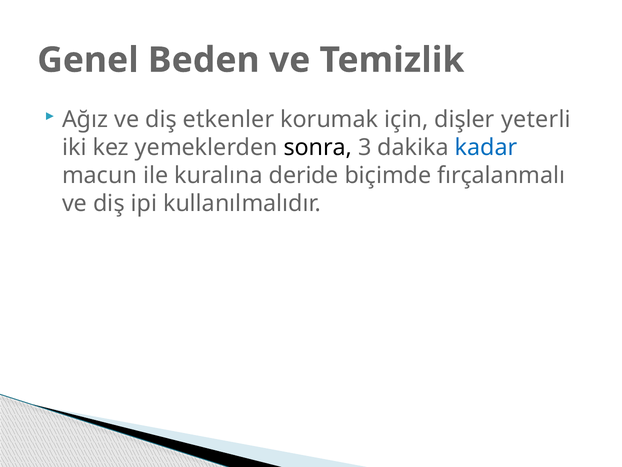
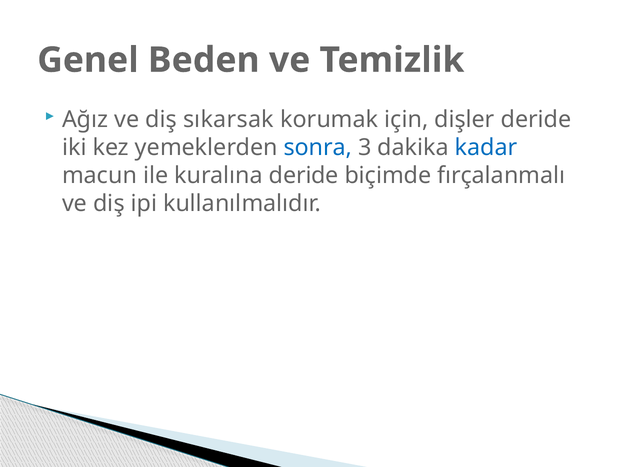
etkenler: etkenler -> sıkarsak
dişler yeterli: yeterli -> deride
sonra colour: black -> blue
